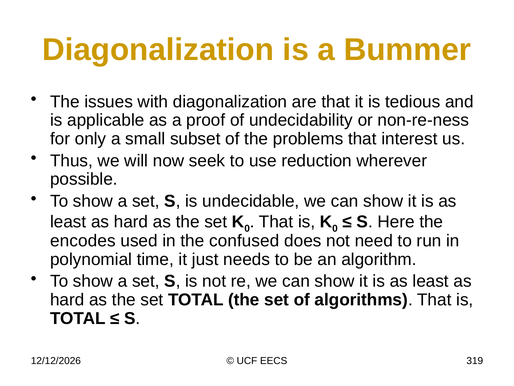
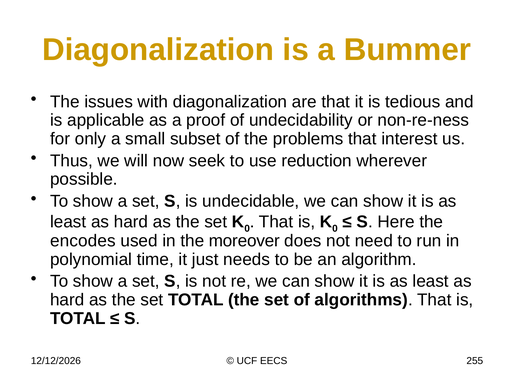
confused: confused -> moreover
319: 319 -> 255
